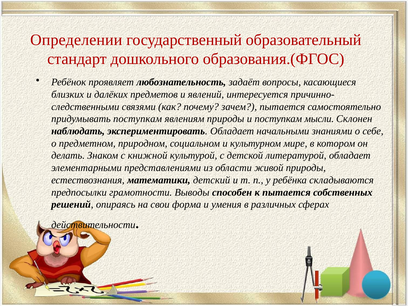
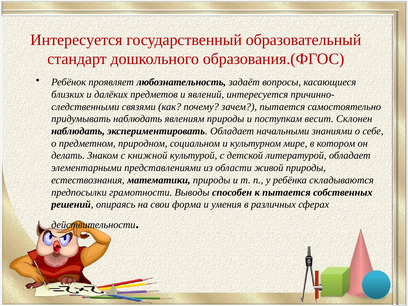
Определении at (76, 40): Определении -> Интересуется
придумывать поступкам: поступкам -> наблюдать
мысли: мысли -> весит
математики детский: детский -> природы
